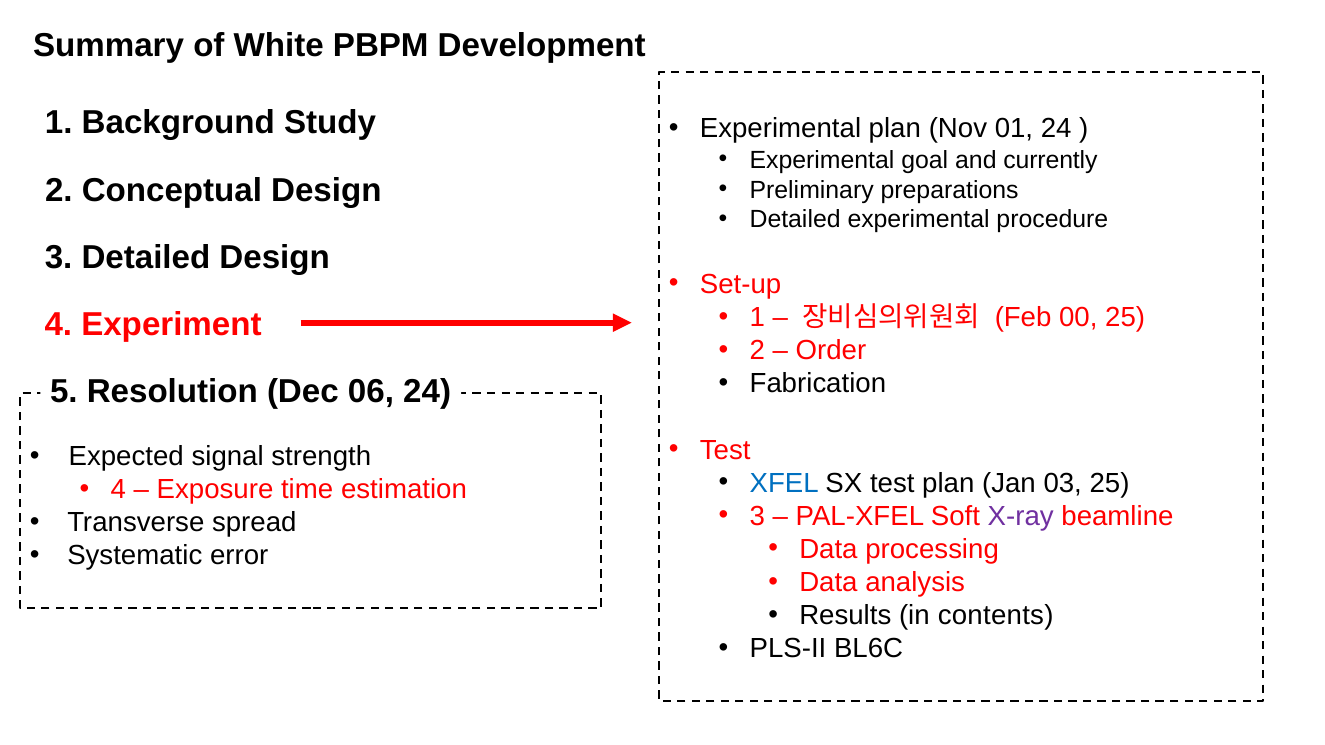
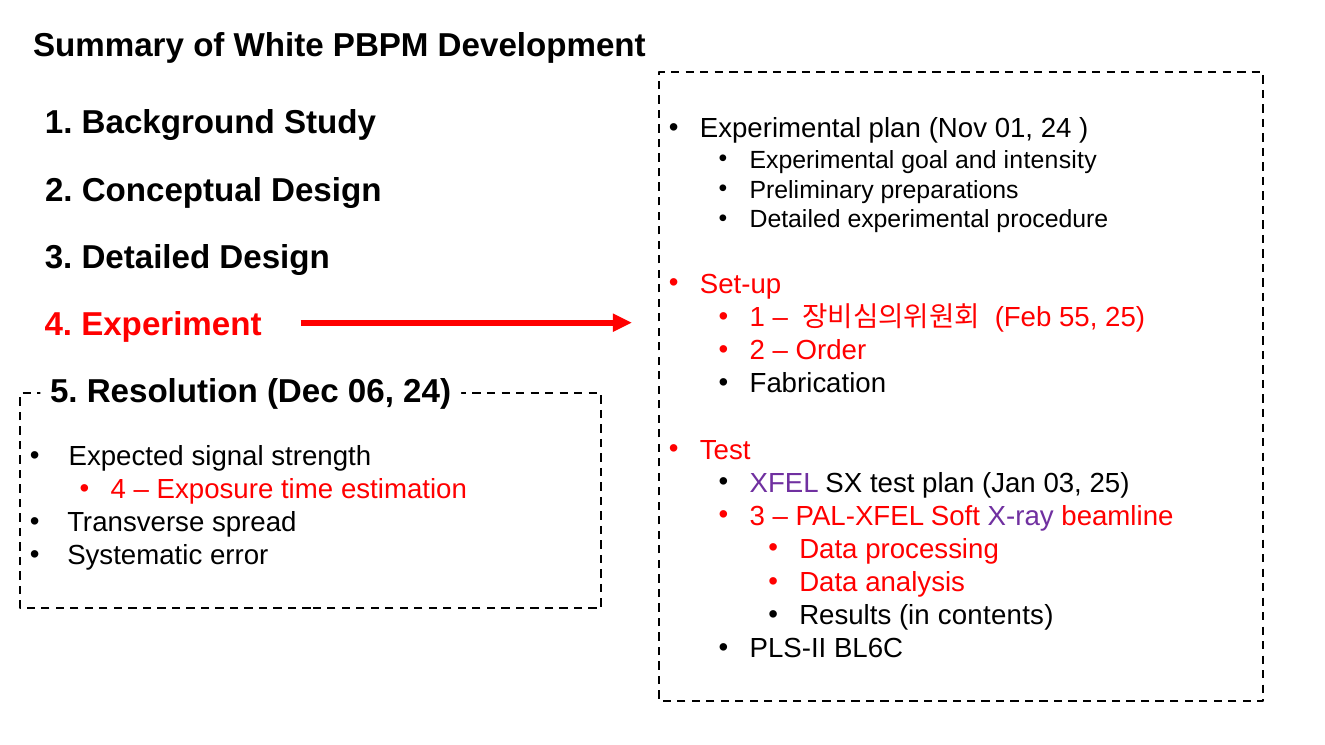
currently: currently -> intensity
00: 00 -> 55
XFEL colour: blue -> purple
